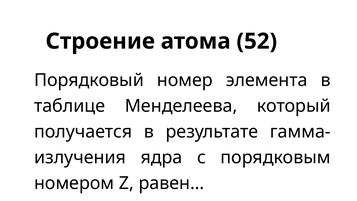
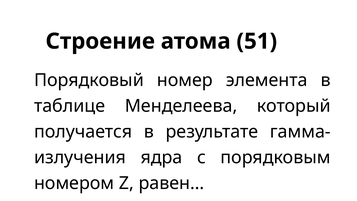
52: 52 -> 51
